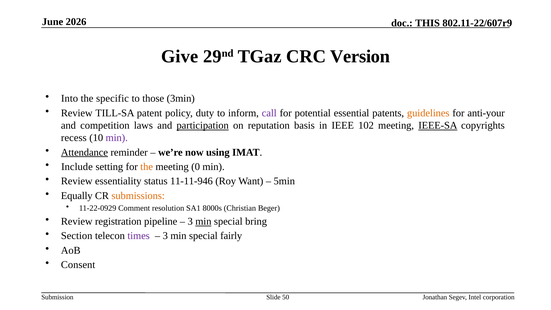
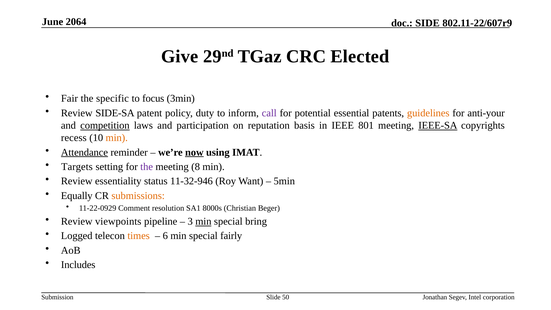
2026: 2026 -> 2064
THIS: THIS -> SIDE
Version: Version -> Elected
Into: Into -> Fair
those: those -> focus
TILL-SA: TILL-SA -> SIDE-SA
competition underline: none -> present
participation underline: present -> none
102: 102 -> 801
min at (117, 138) colour: purple -> orange
now underline: none -> present
Include: Include -> Targets
the at (147, 167) colour: orange -> purple
0: 0 -> 8
11-11-946: 11-11-946 -> 11-32-946
registration: registration -> viewpoints
Section: Section -> Logged
times colour: purple -> orange
3 at (165, 236): 3 -> 6
Consent: Consent -> Includes
